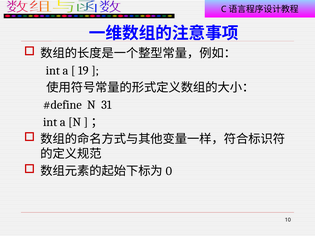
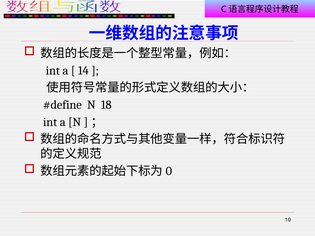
19: 19 -> 14
31: 31 -> 18
